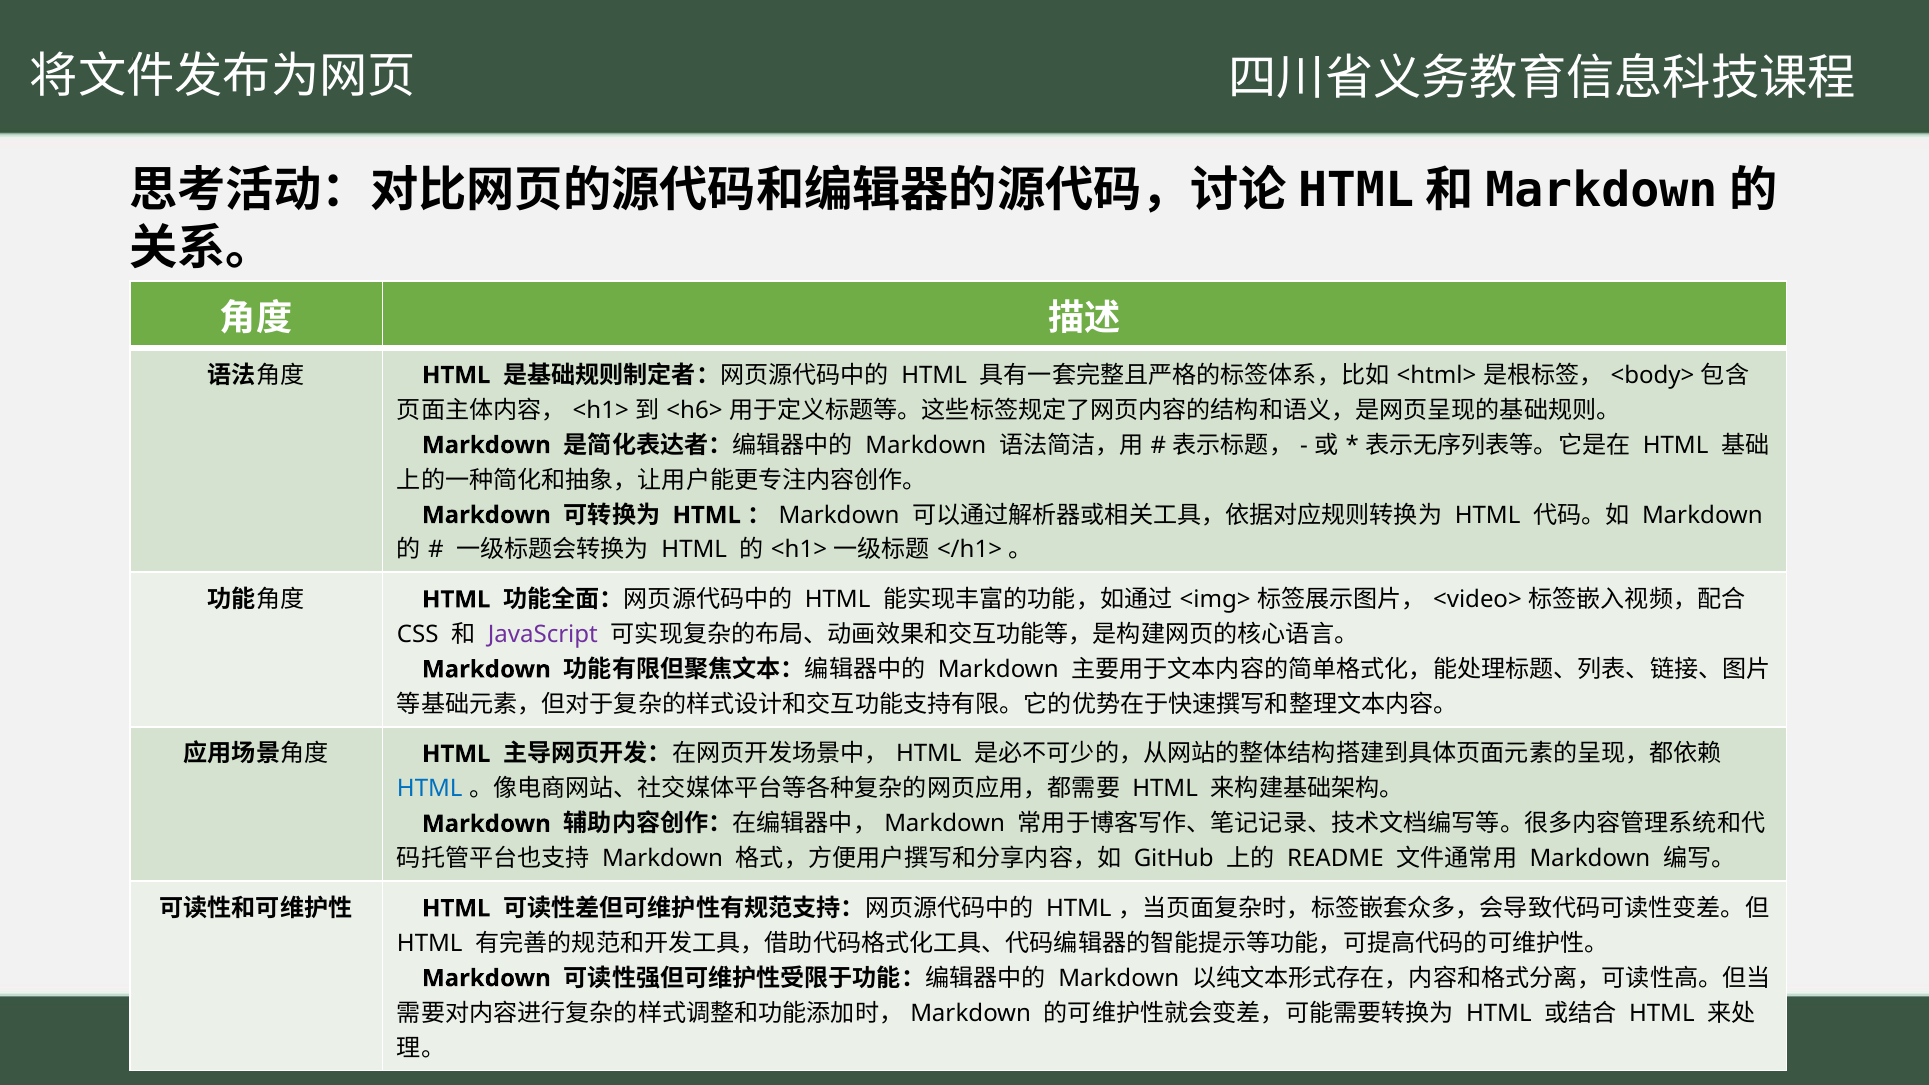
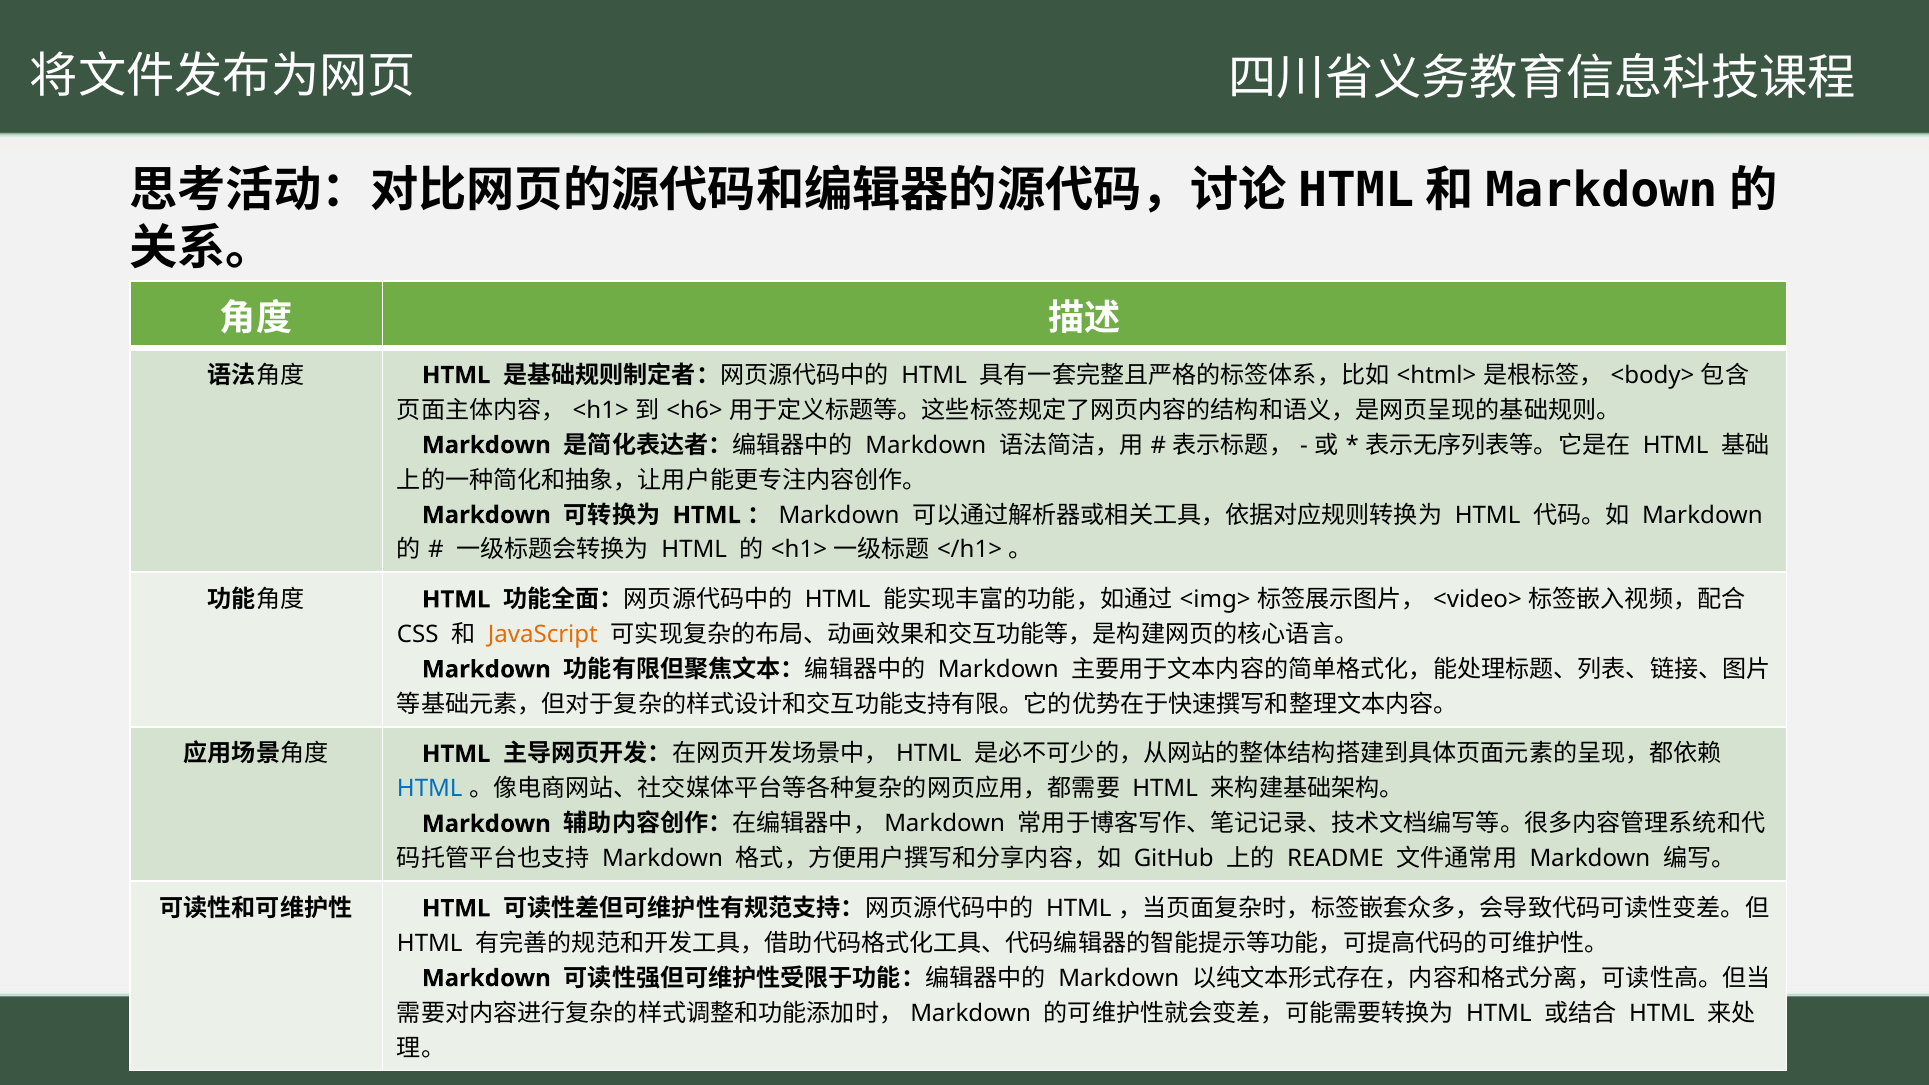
JavaScript colour: purple -> orange
